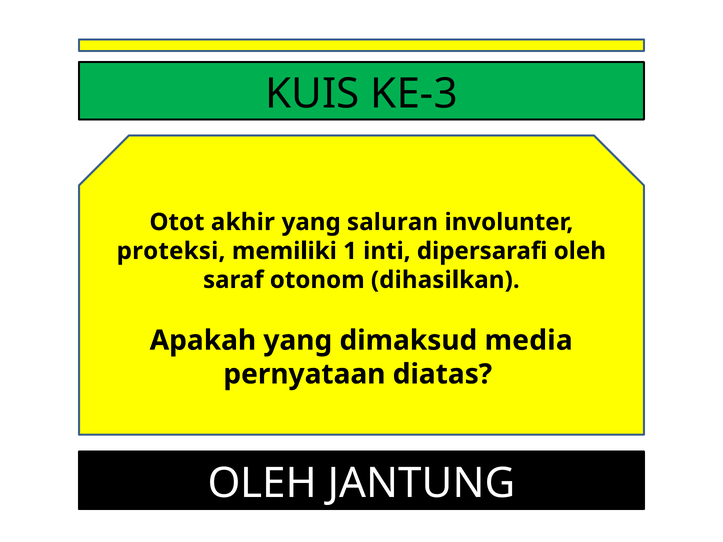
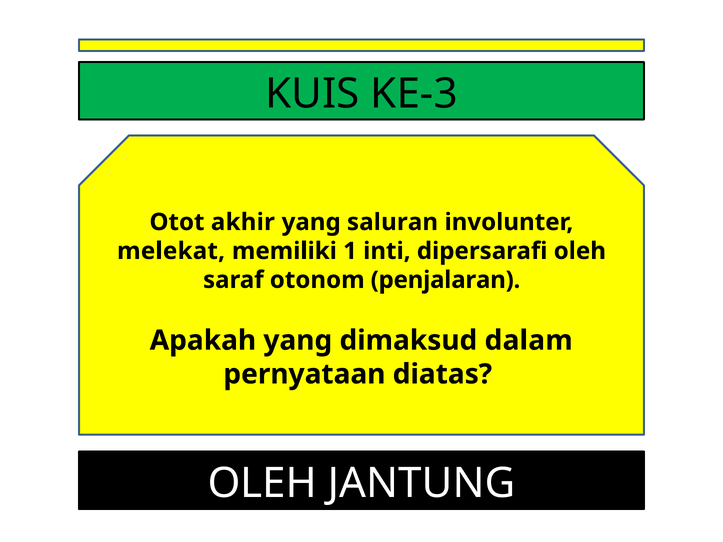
proteksi: proteksi -> melekat
dihasilkan: dihasilkan -> penjalaran
media: media -> dalam
